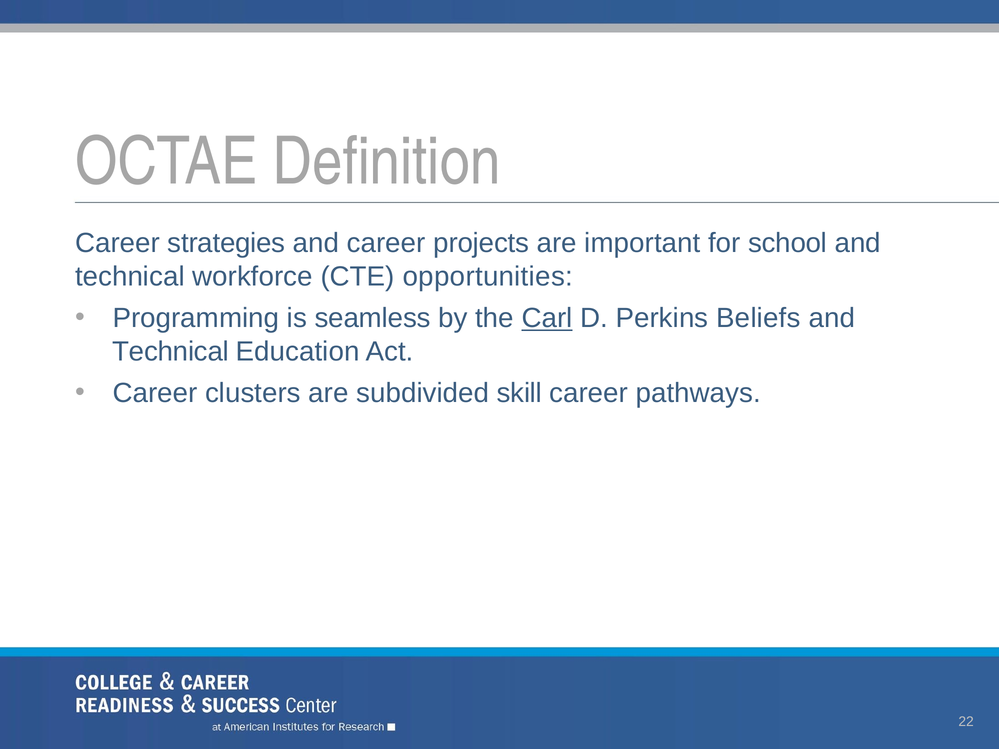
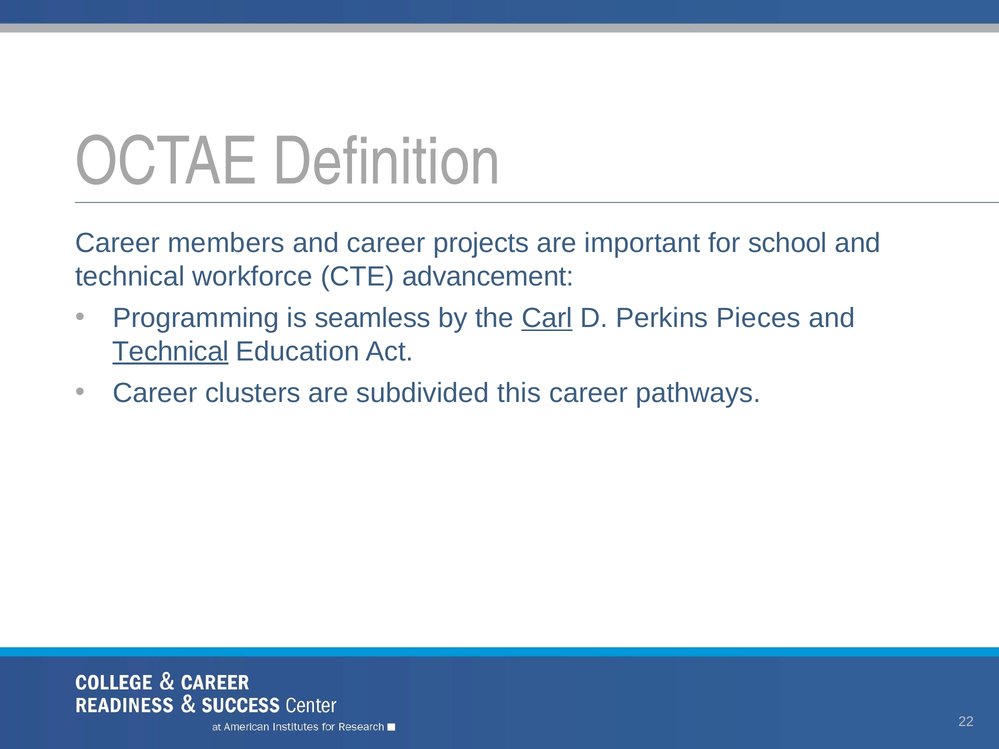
strategies: strategies -> members
opportunities: opportunities -> advancement
Beliefs: Beliefs -> Pieces
Technical at (171, 352) underline: none -> present
skill: skill -> this
